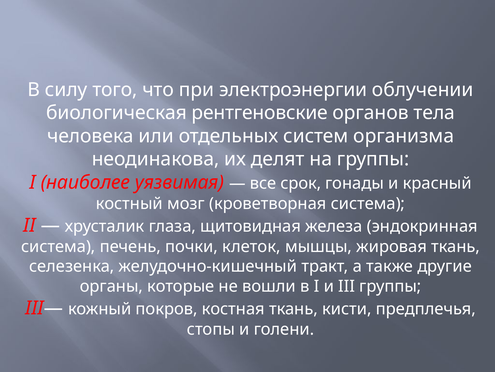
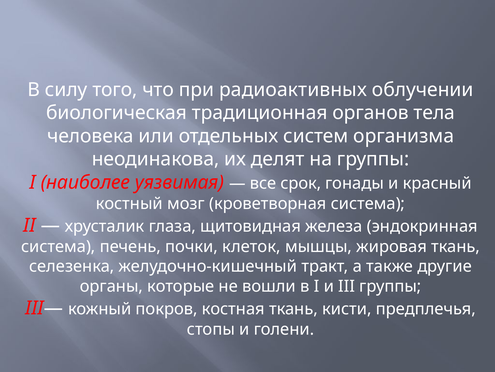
электроэнергии: электроэнергии -> радиоактивных
рентгеновские: рентгеновские -> традиционная
